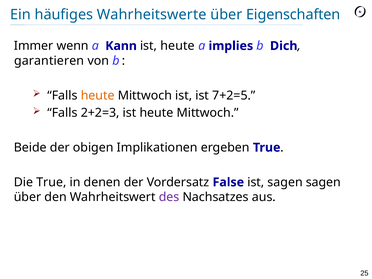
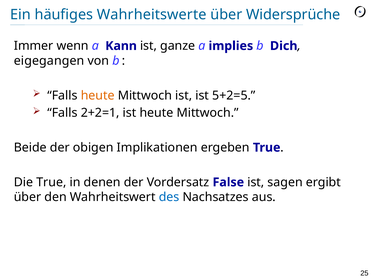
Eigenschaften: Eigenschaften -> Widersprüche
heute at (178, 46): heute -> ganze
garantieren: garantieren -> eigegangen
7+2=5: 7+2=5 -> 5+2=5
2+2=3: 2+2=3 -> 2+2=1
sagen sagen: sagen -> ergibt
des colour: purple -> blue
